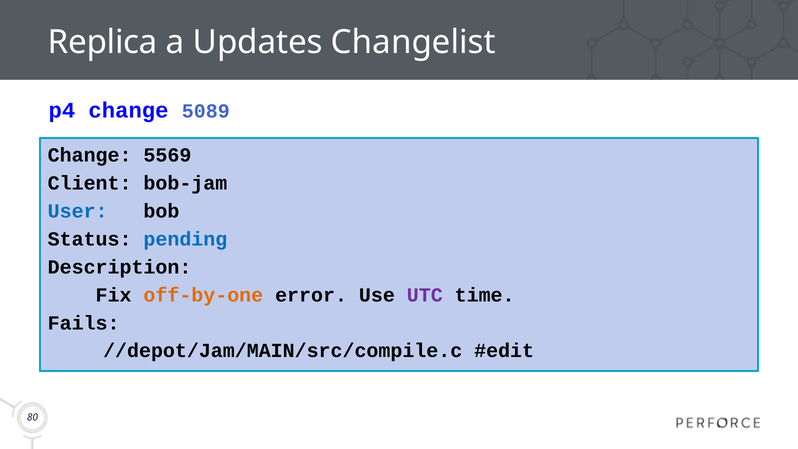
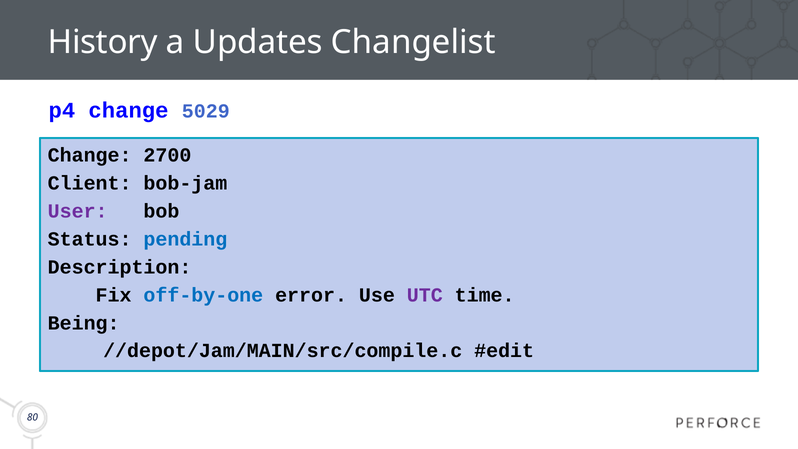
Replica: Replica -> History
5089: 5089 -> 5029
5569: 5569 -> 2700
User colour: blue -> purple
off-by-one colour: orange -> blue
Fails: Fails -> Being
